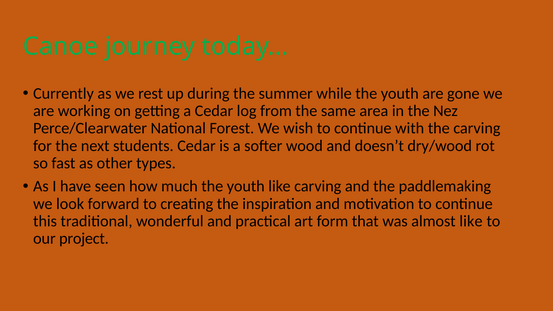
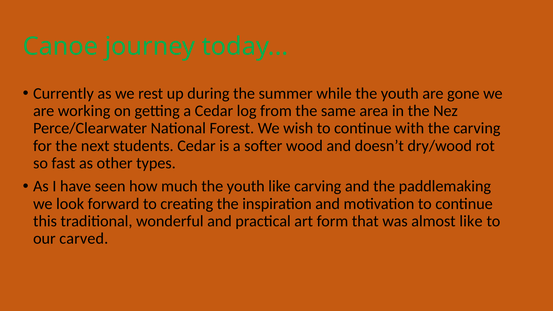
project: project -> carved
